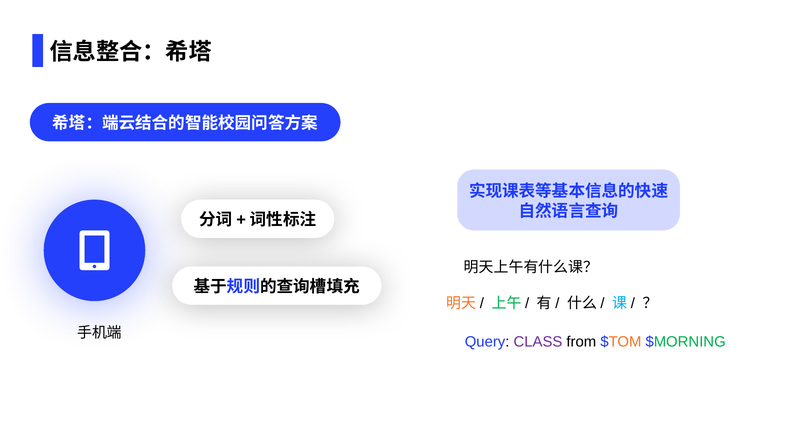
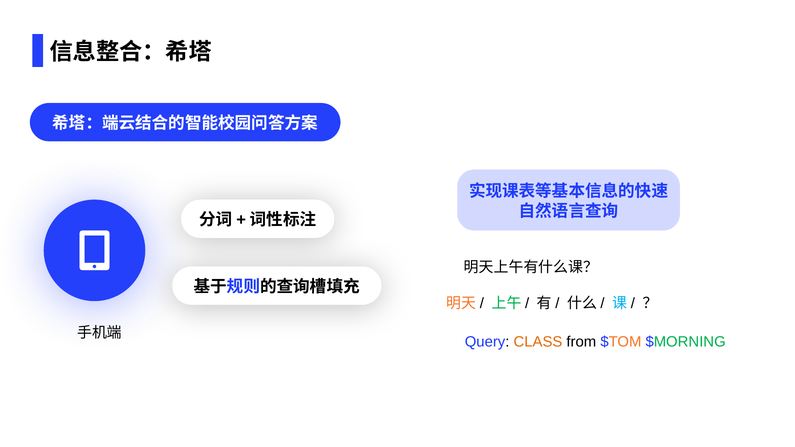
CLASS colour: purple -> orange
